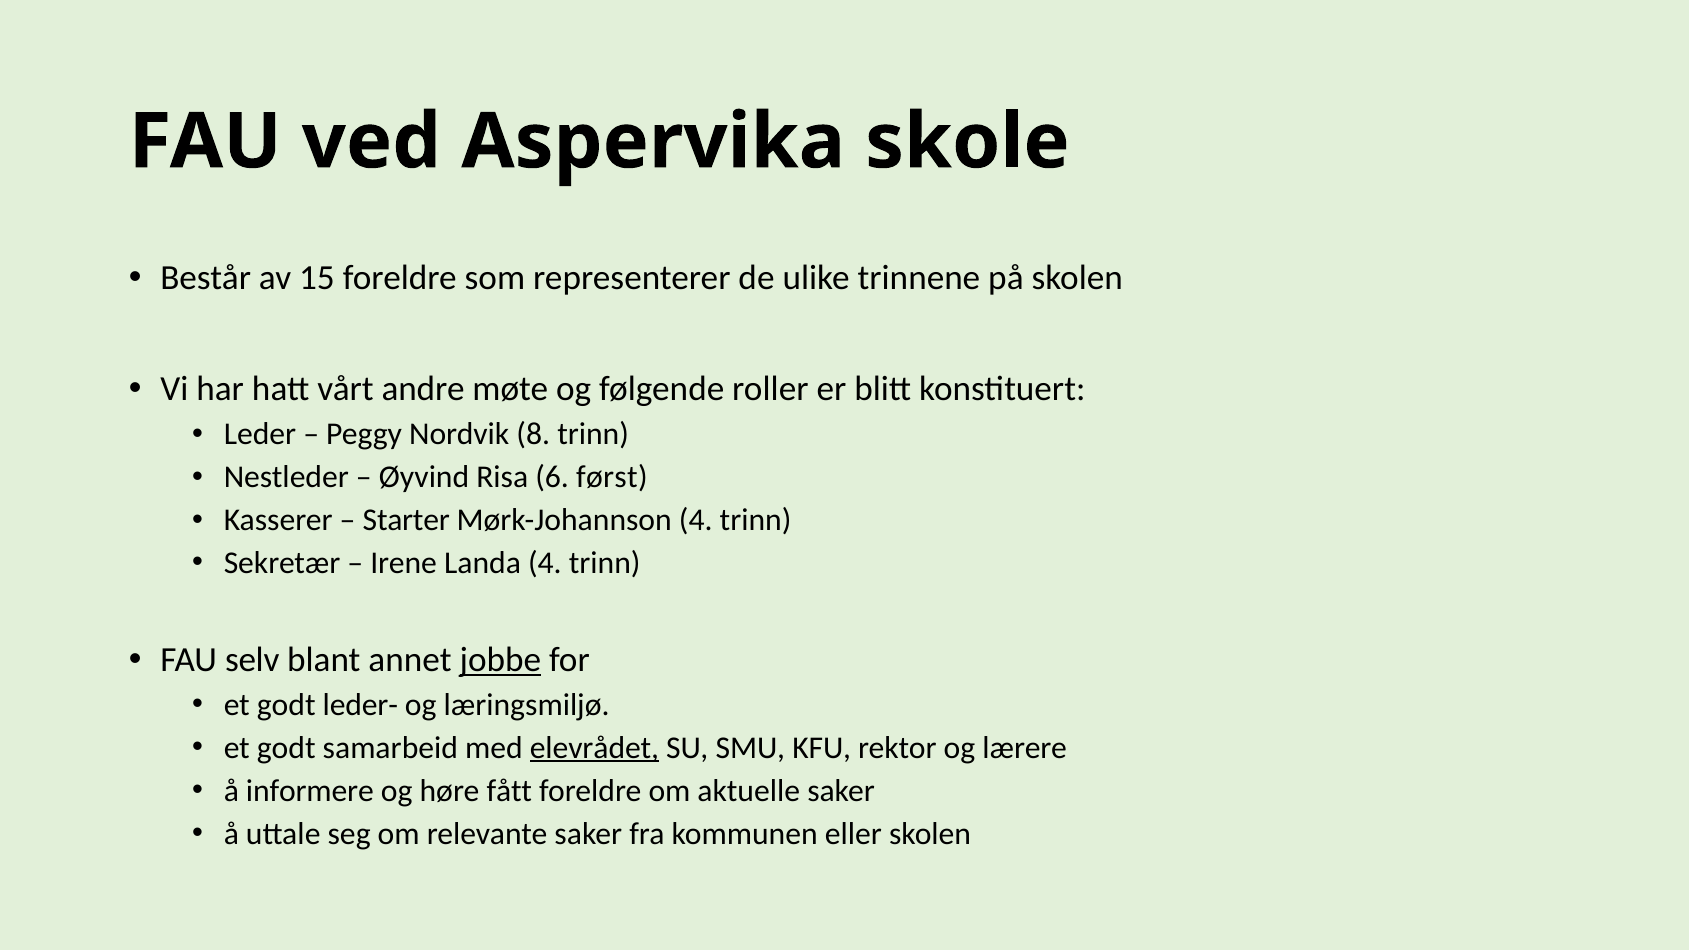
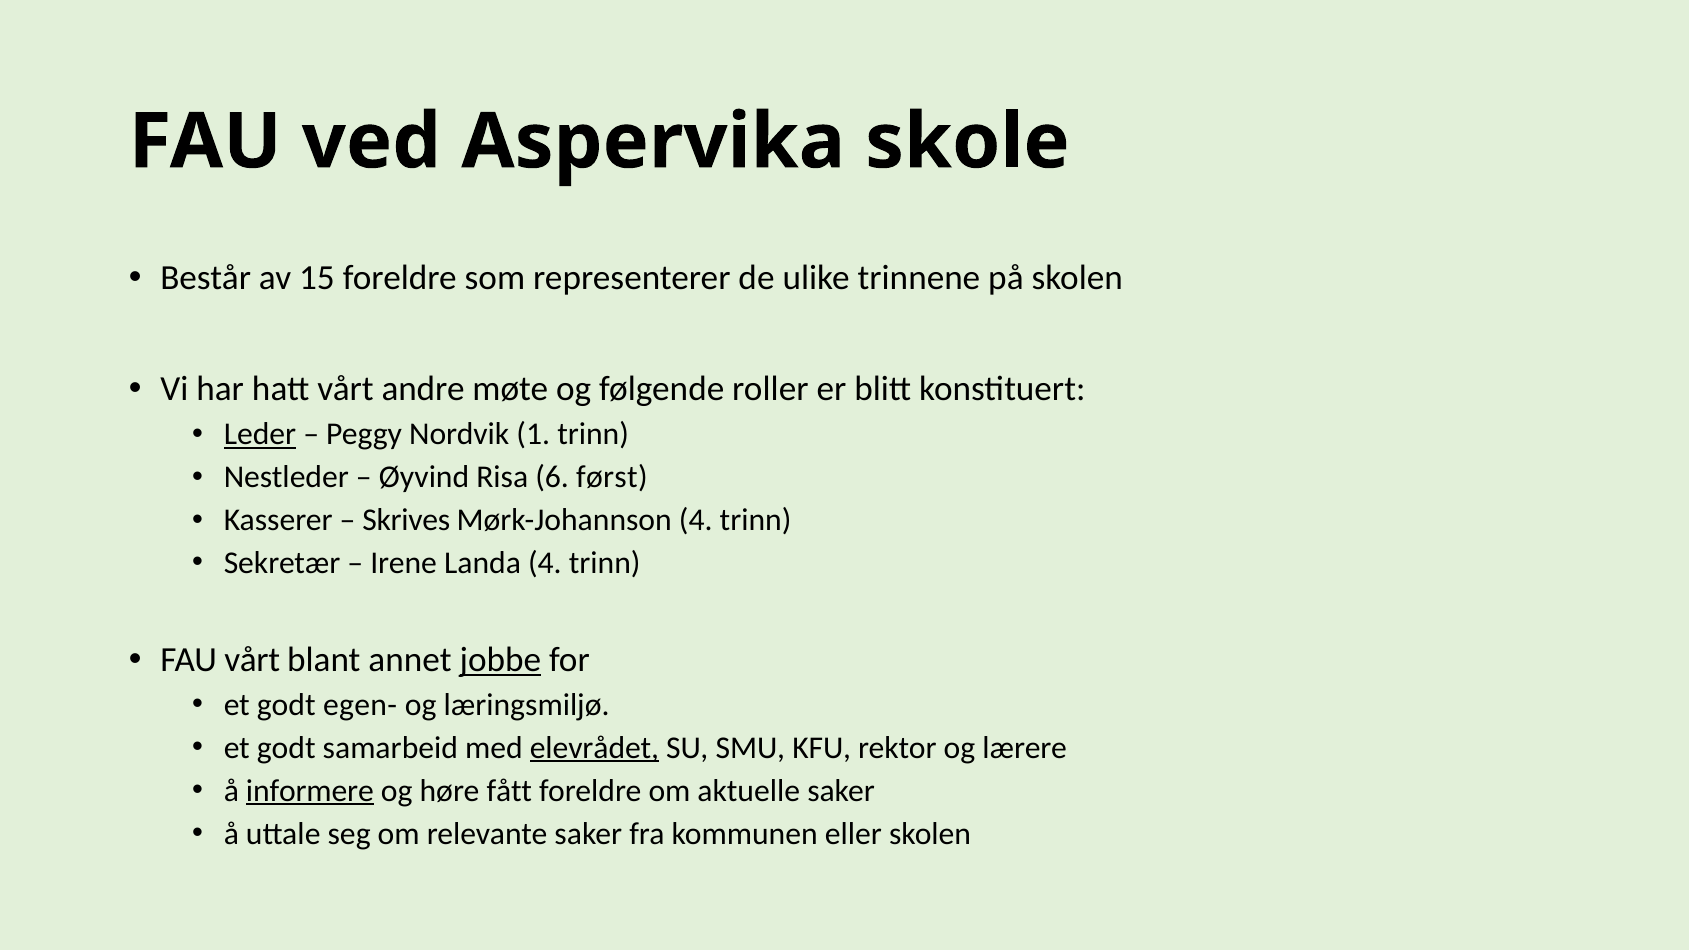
Leder underline: none -> present
8: 8 -> 1
Starter: Starter -> Skrives
FAU selv: selv -> vårt
leder-: leder- -> egen-
informere underline: none -> present
